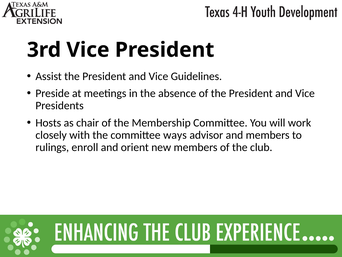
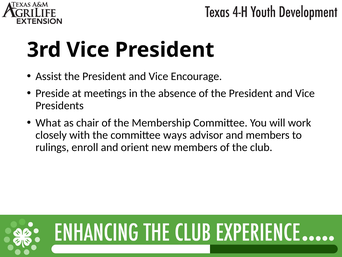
Guidelines: Guidelines -> Encourage
Hosts: Hosts -> What
